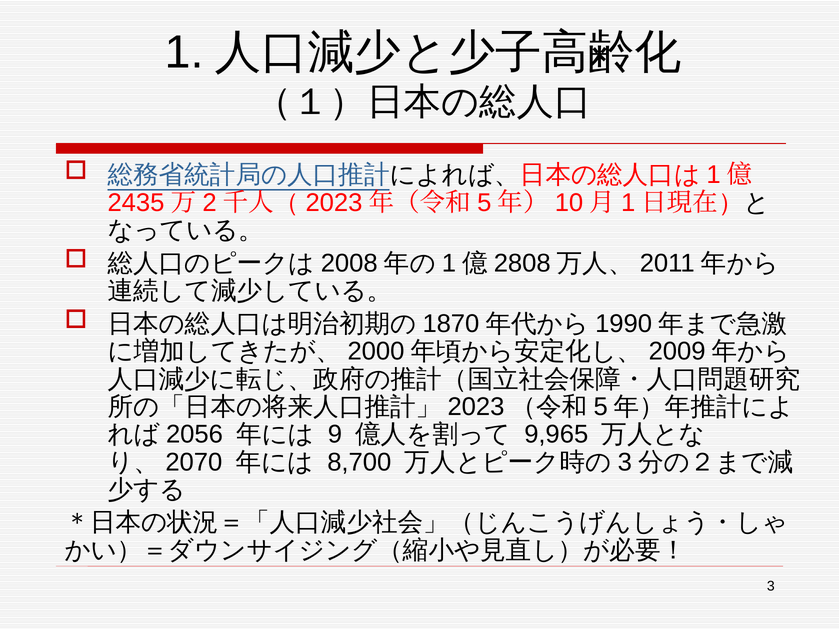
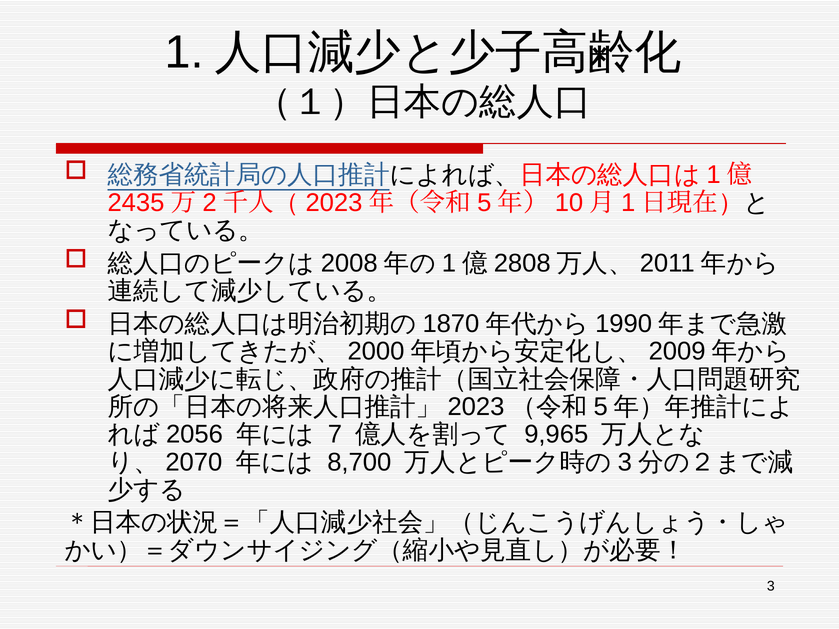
9: 9 -> 7
